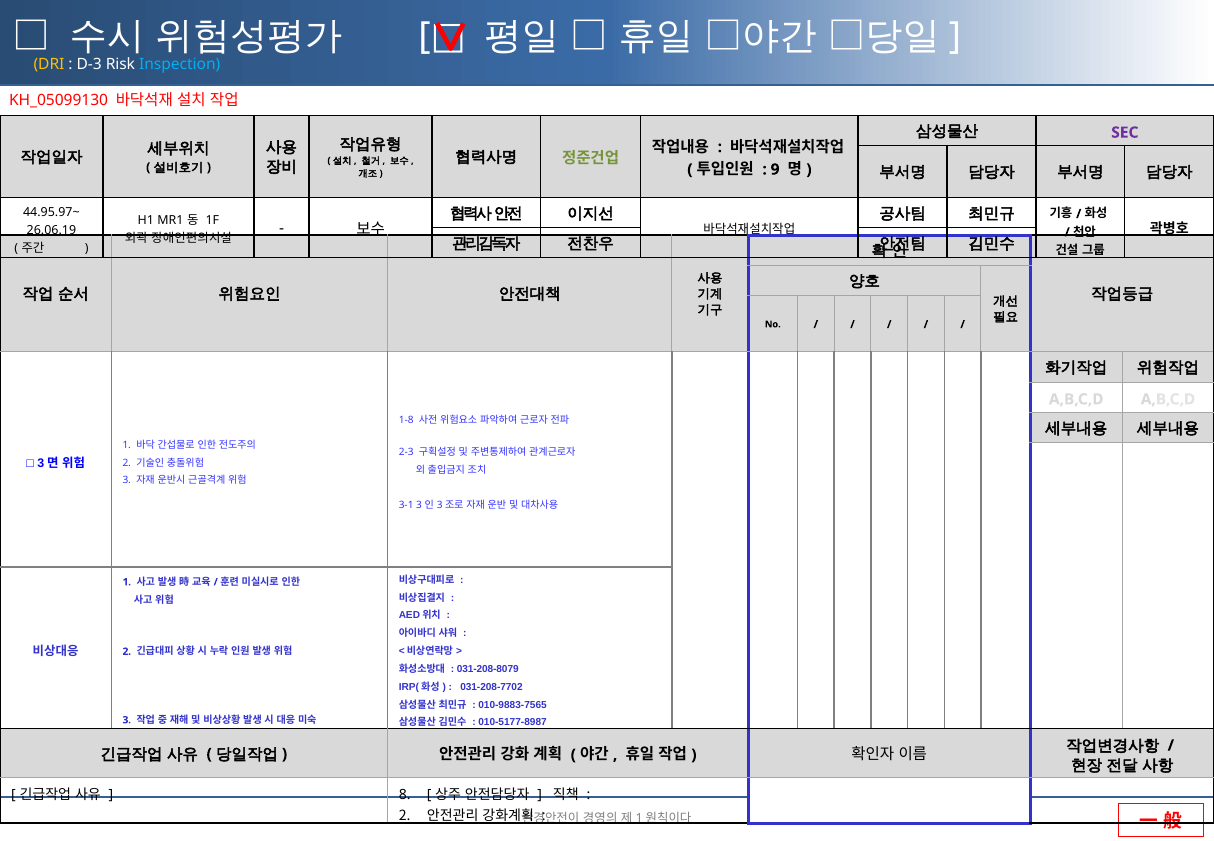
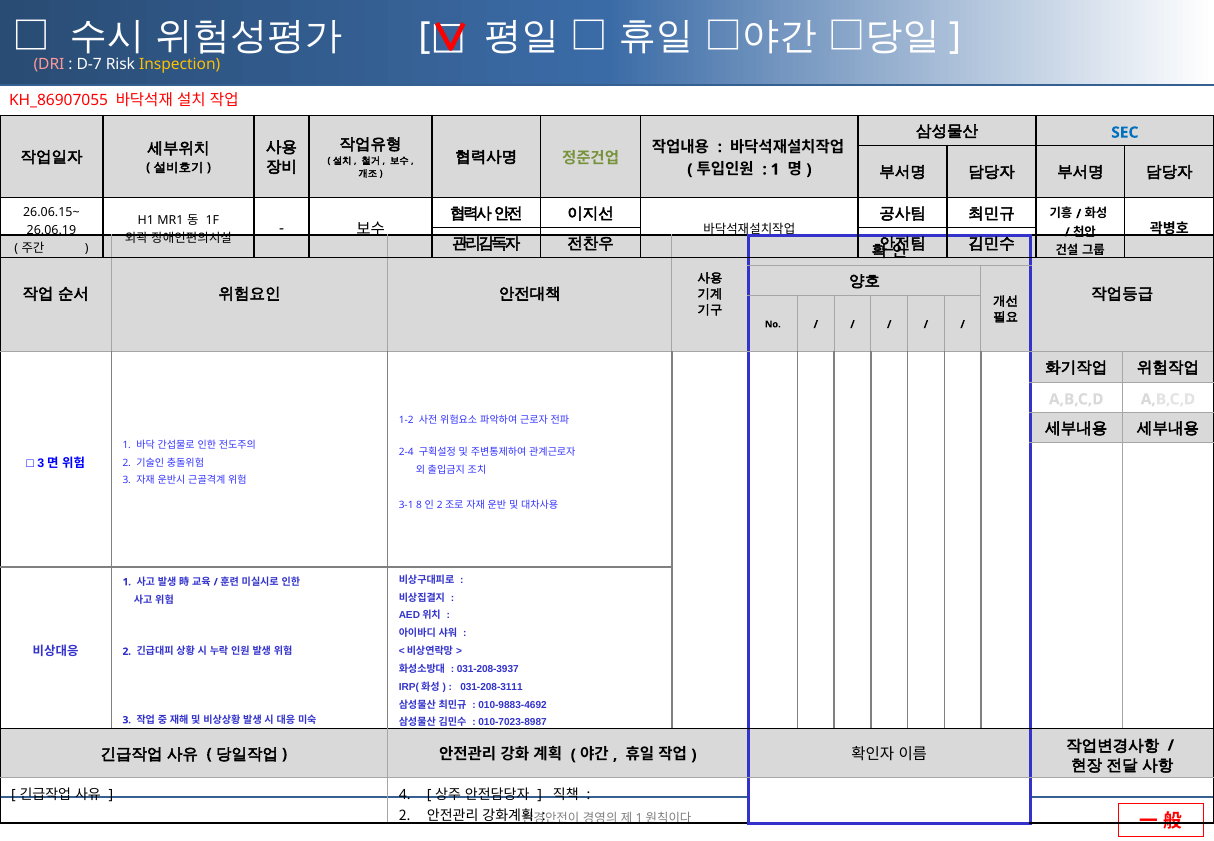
DRI colour: yellow -> pink
D-3: D-3 -> D-7
Inspection colour: light blue -> yellow
KH_05099130: KH_05099130 -> KH_86907055
SEC colour: purple -> blue
9 at (775, 169): 9 -> 1
44.95.97~: 44.95.97~ -> 26.06.15~
1-8: 1-8 -> 1-2
2-3: 2-3 -> 2-4
3-1 3: 3 -> 8
3 at (440, 505): 3 -> 2
031-208-8079: 031-208-8079 -> 031-208-3937
031-208-7702: 031-208-7702 -> 031-208-3111
010-9883-7565: 010-9883-7565 -> 010-9883-4692
010-5177-8987: 010-5177-8987 -> 010-7023-8987
8: 8 -> 4
